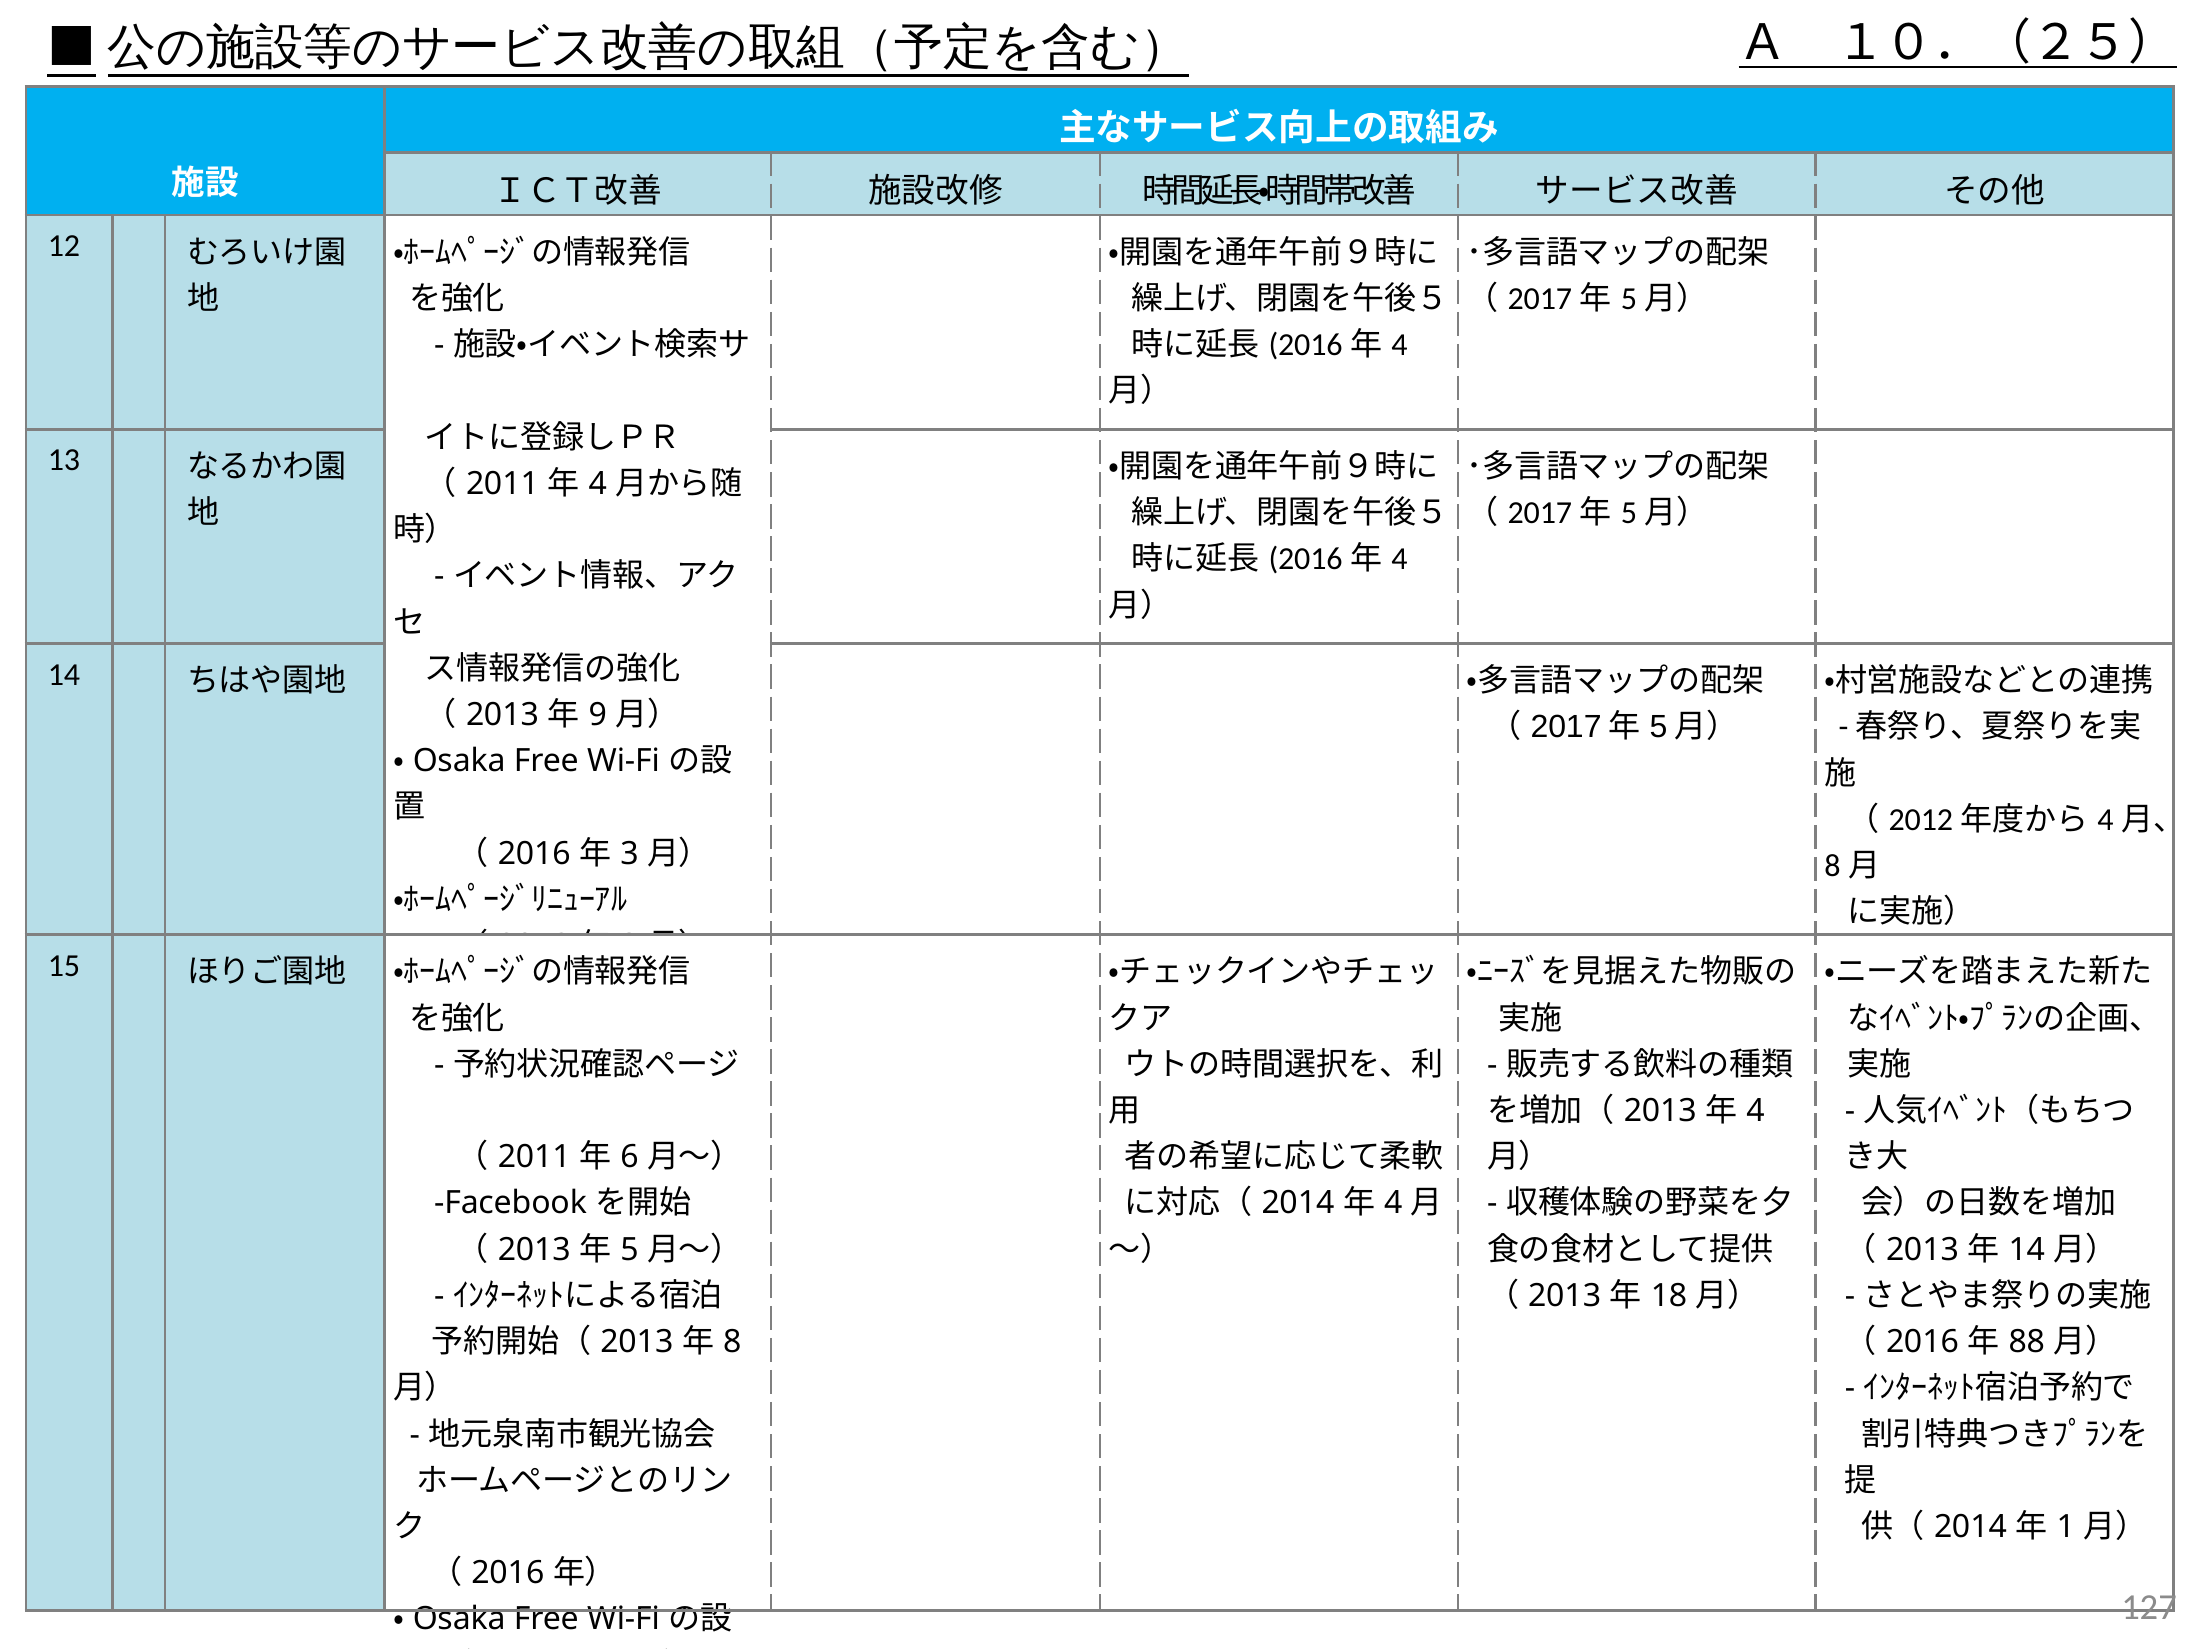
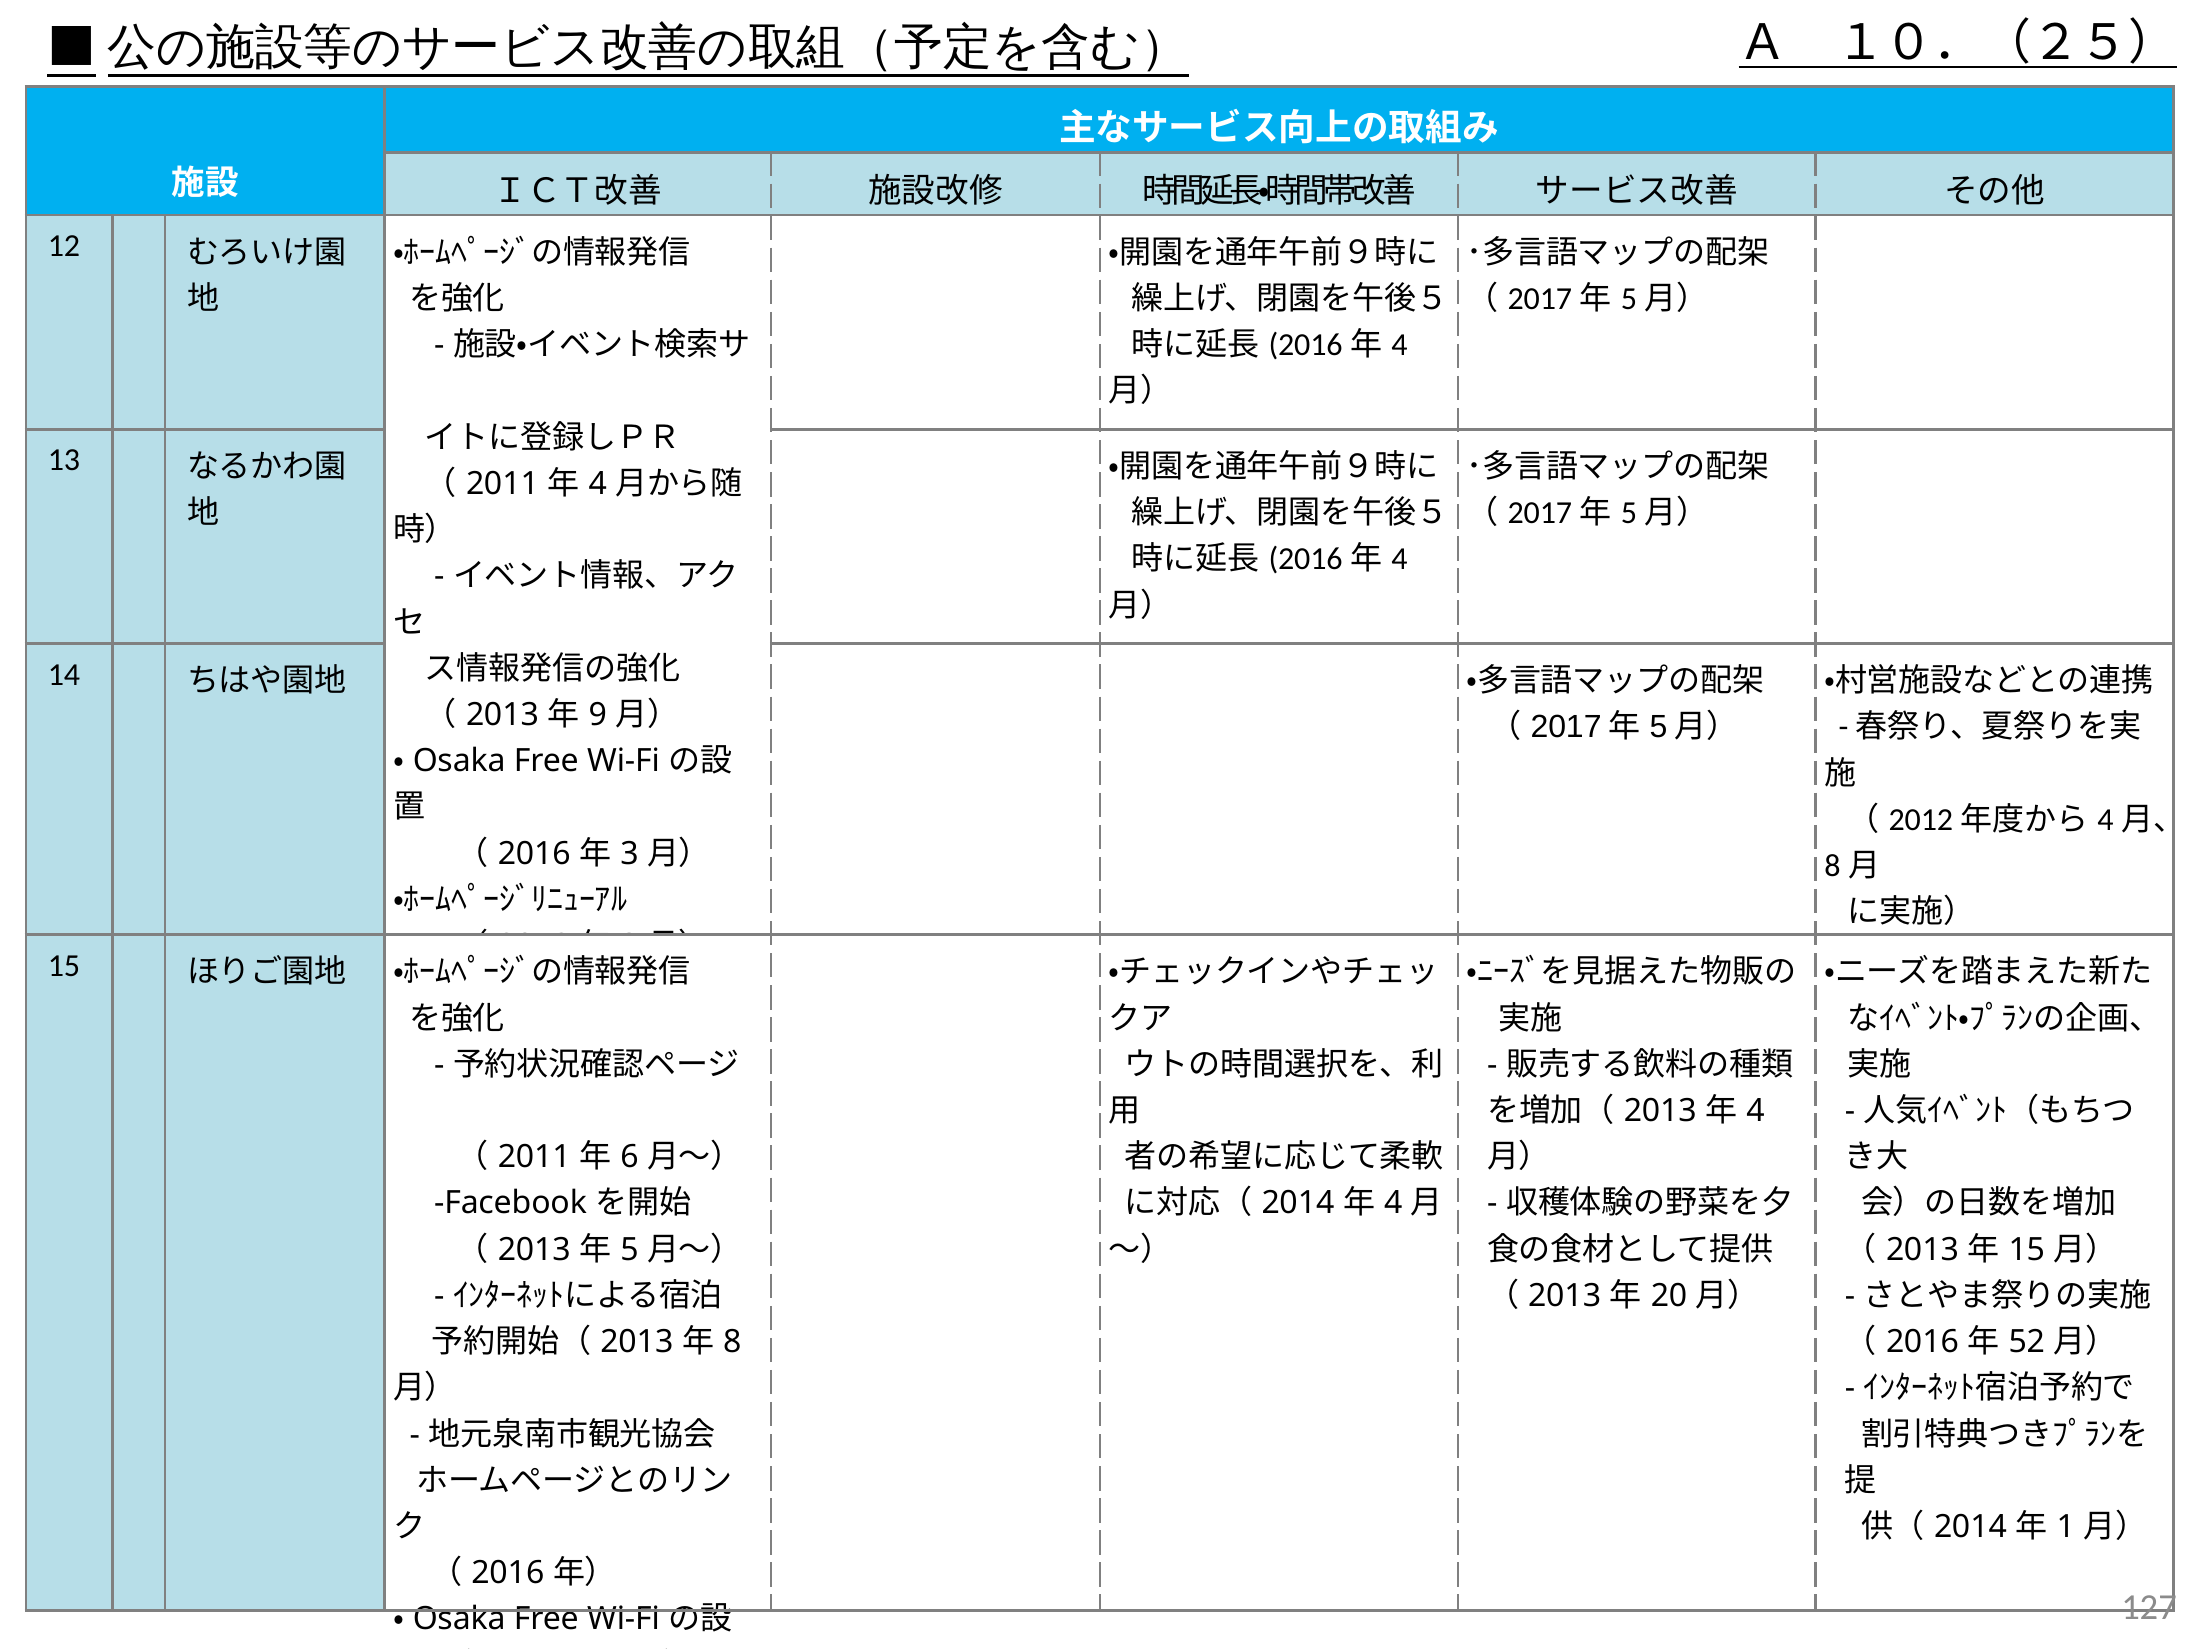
14 at (2027, 1250): 14 -> 15
18: 18 -> 20
88: 88 -> 52
